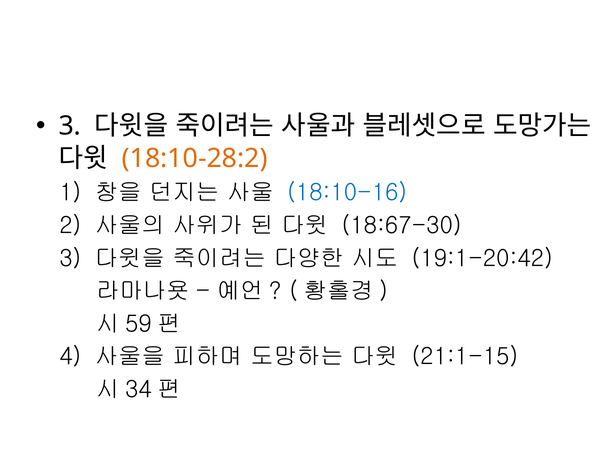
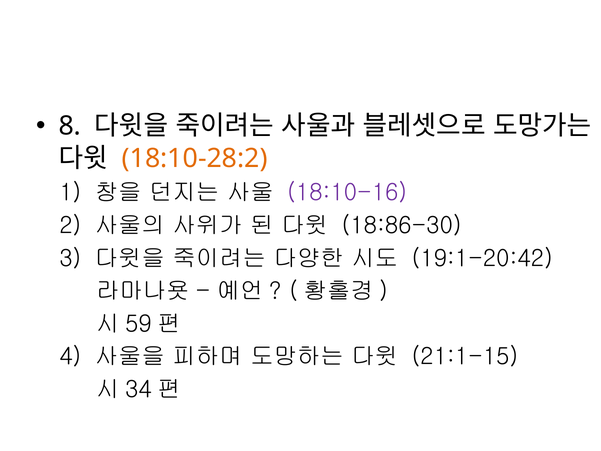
3 at (70, 126): 3 -> 8
18:10-16 colour: blue -> purple
18:67-30: 18:67-30 -> 18:86-30
